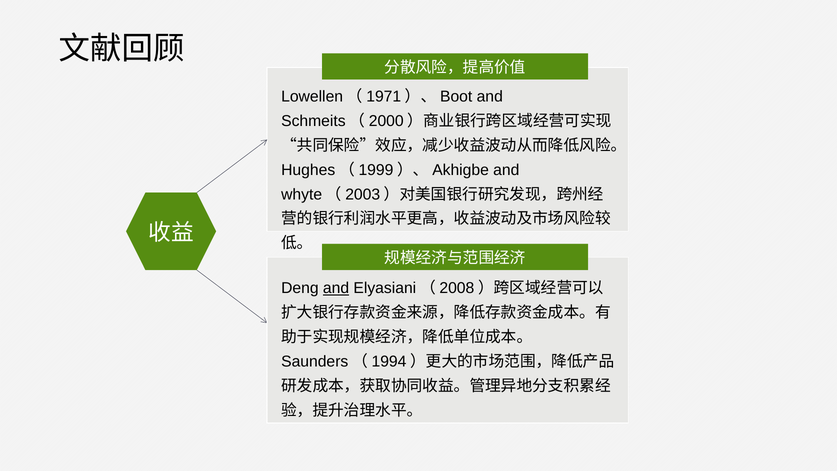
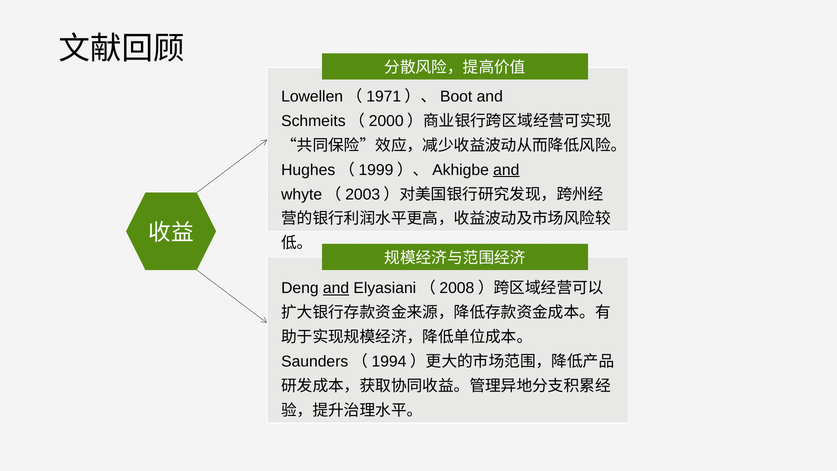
and at (506, 170) underline: none -> present
